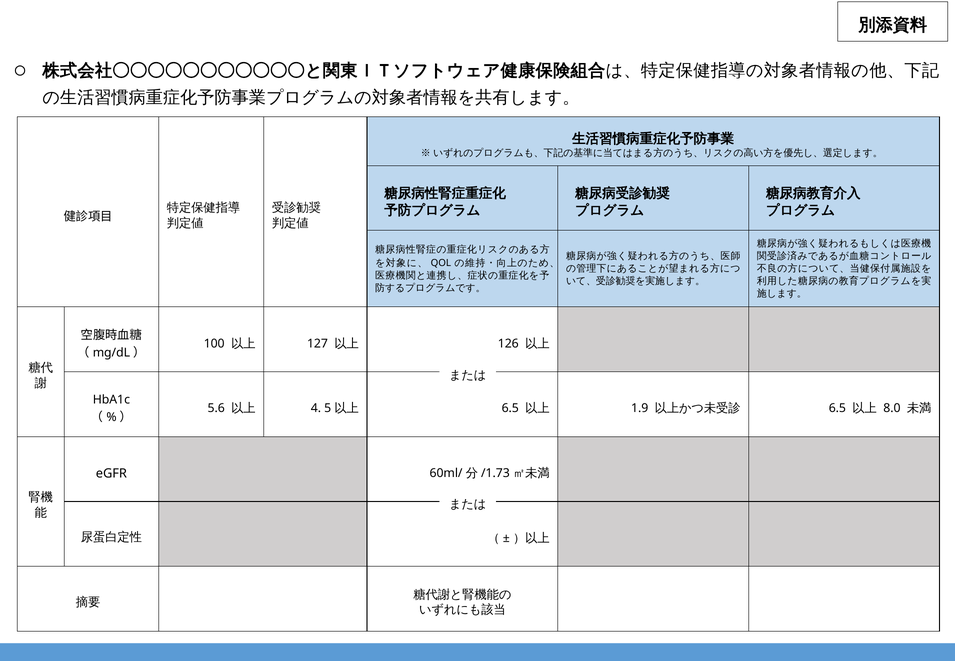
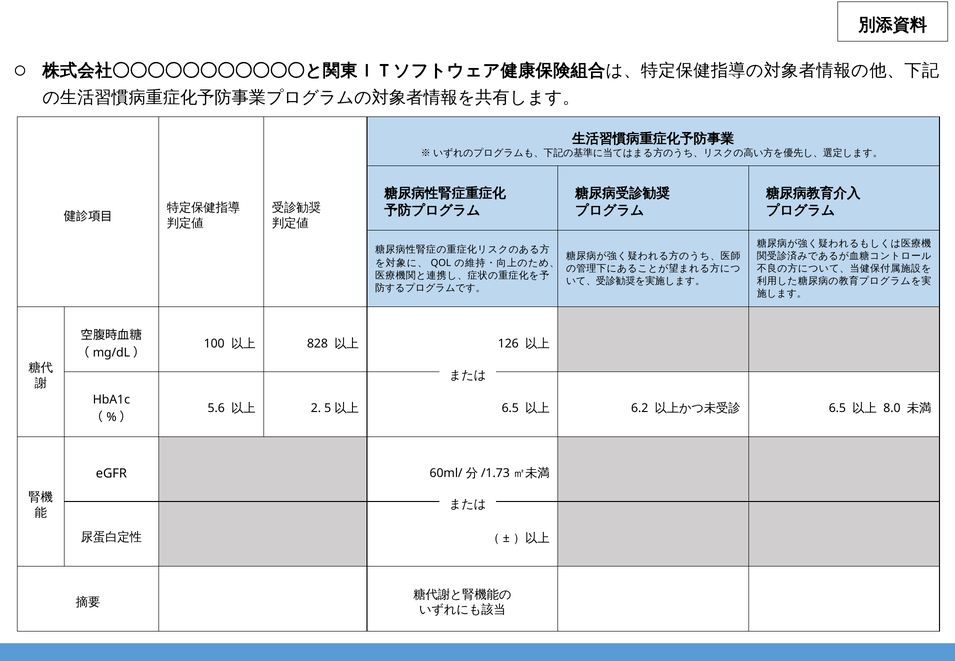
127: 127 -> 828
4: 4 -> 2
1.9: 1.9 -> 6.2
